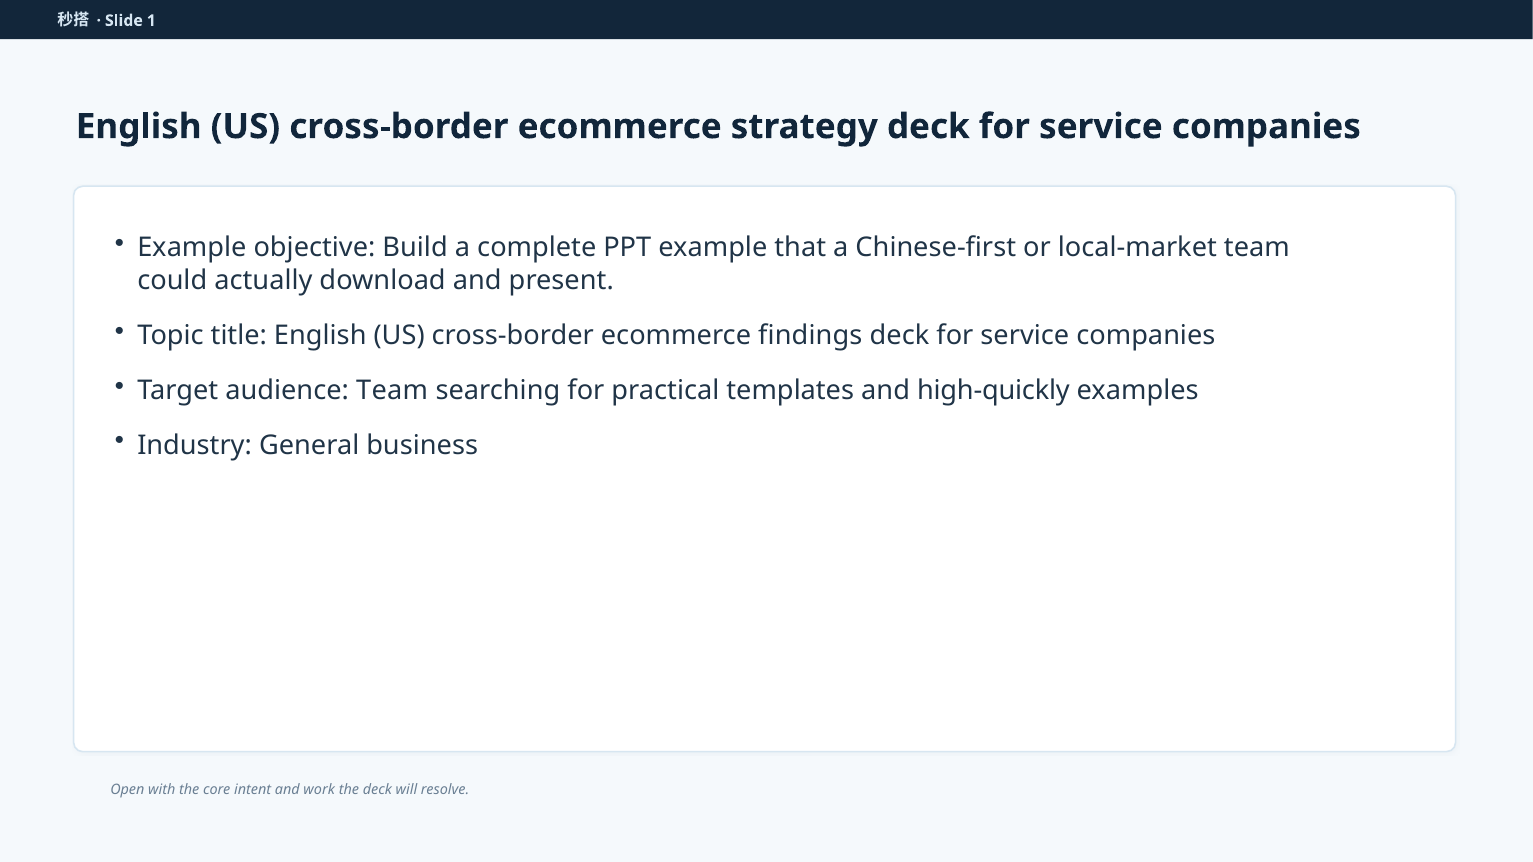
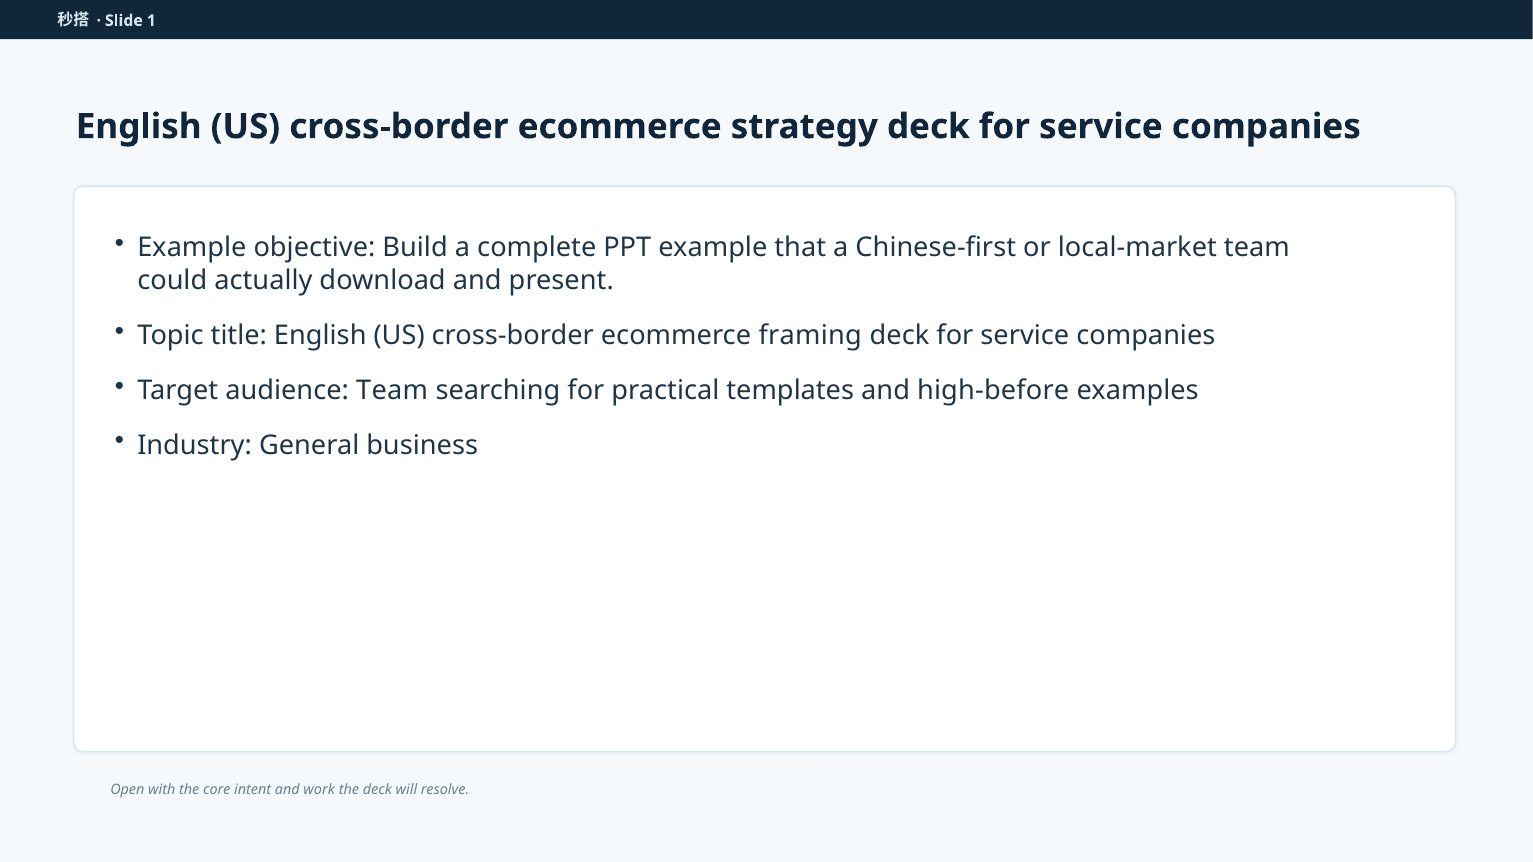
findings: findings -> framing
high-quickly: high-quickly -> high-before
